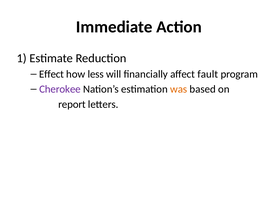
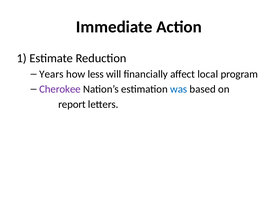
Effect: Effect -> Years
fault: fault -> local
was colour: orange -> blue
